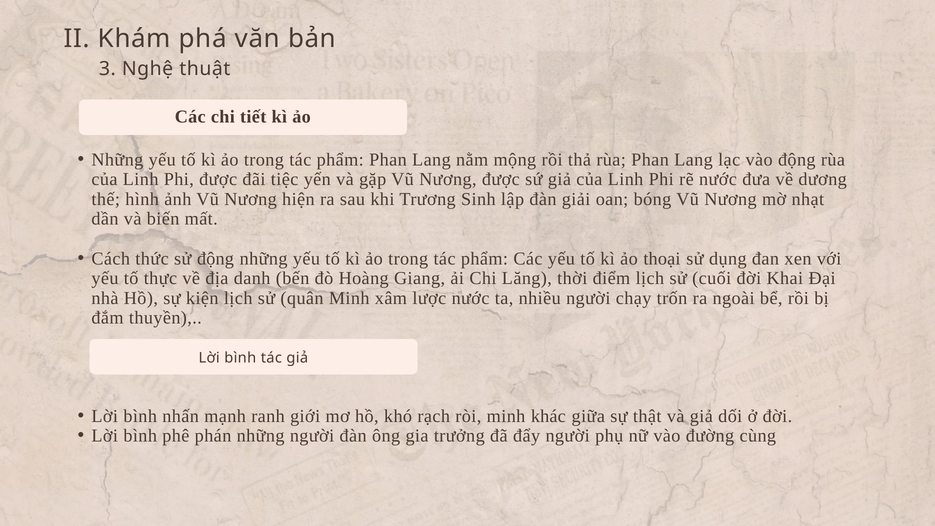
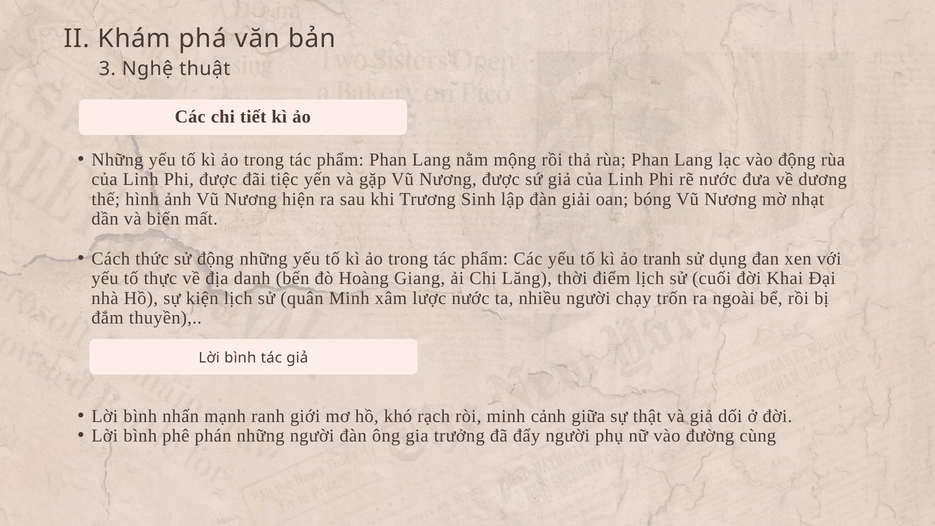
thoại: thoại -> tranh
khác: khác -> cảnh
